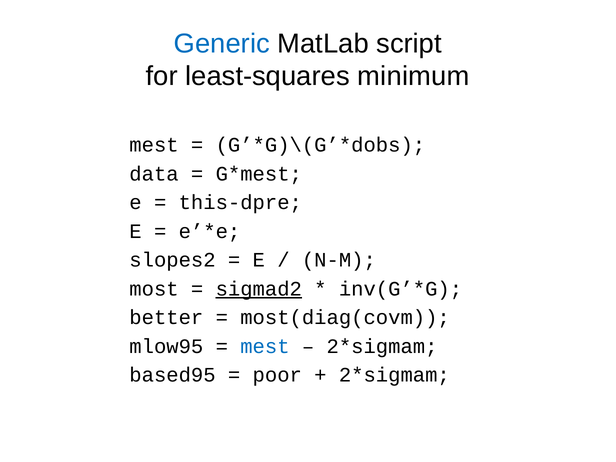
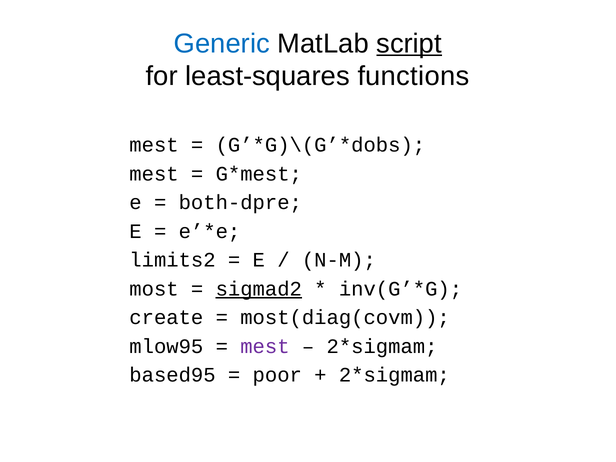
script underline: none -> present
minimum: minimum -> functions
data at (154, 174): data -> mest
this-dpre: this-dpre -> both-dpre
slopes2: slopes2 -> limits2
better: better -> create
mest at (265, 346) colour: blue -> purple
